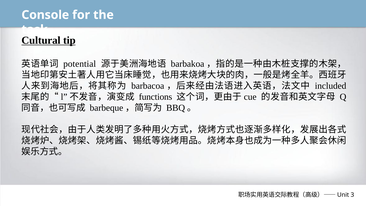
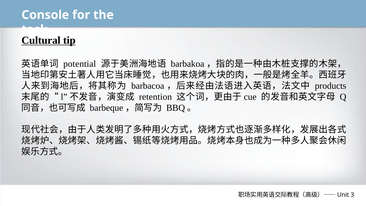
included: included -> products
functions: functions -> retention
